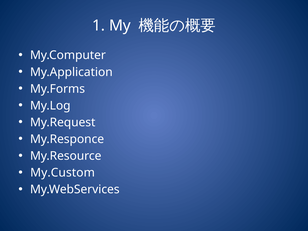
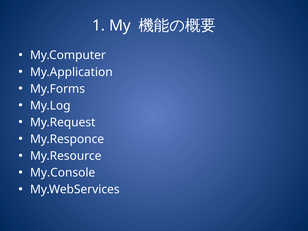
My.Custom: My.Custom -> My.Console
